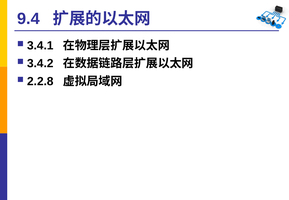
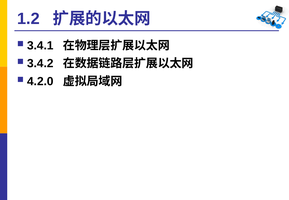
9.4: 9.4 -> 1.2
2.2.8: 2.2.8 -> 4.2.0
